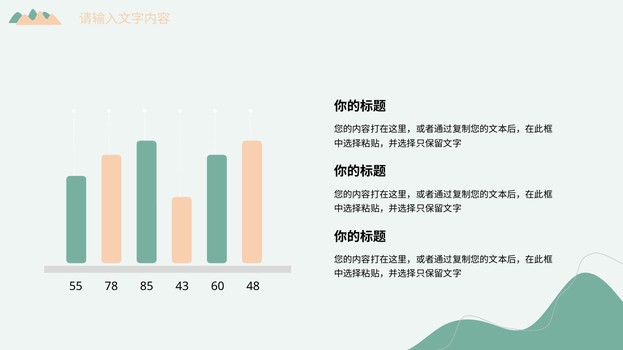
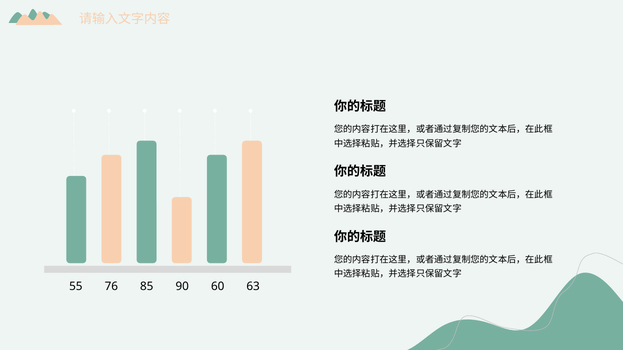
78: 78 -> 76
43: 43 -> 90
48: 48 -> 63
